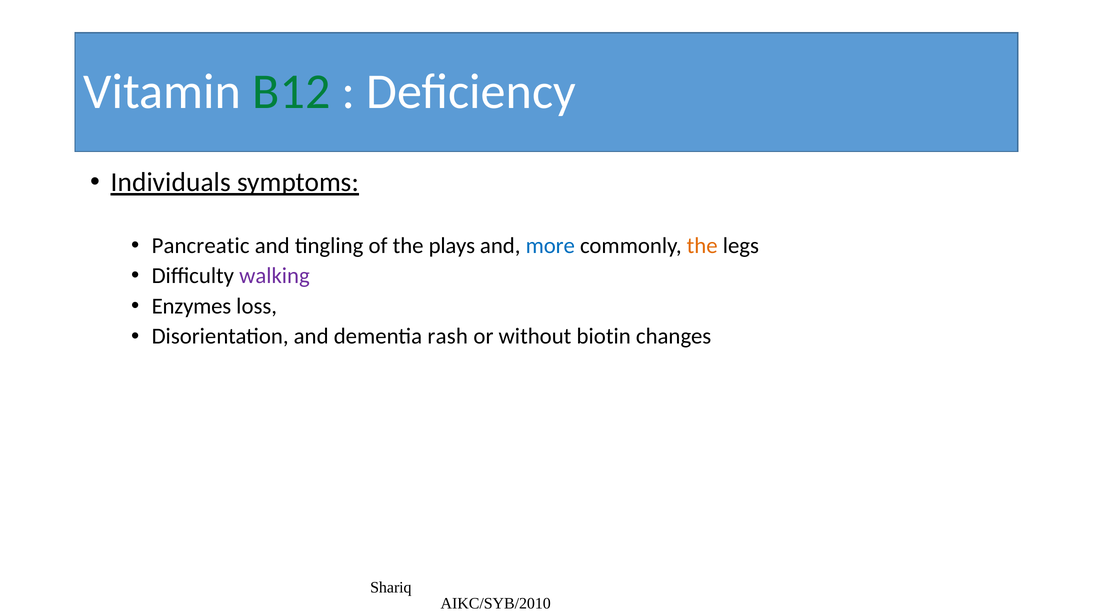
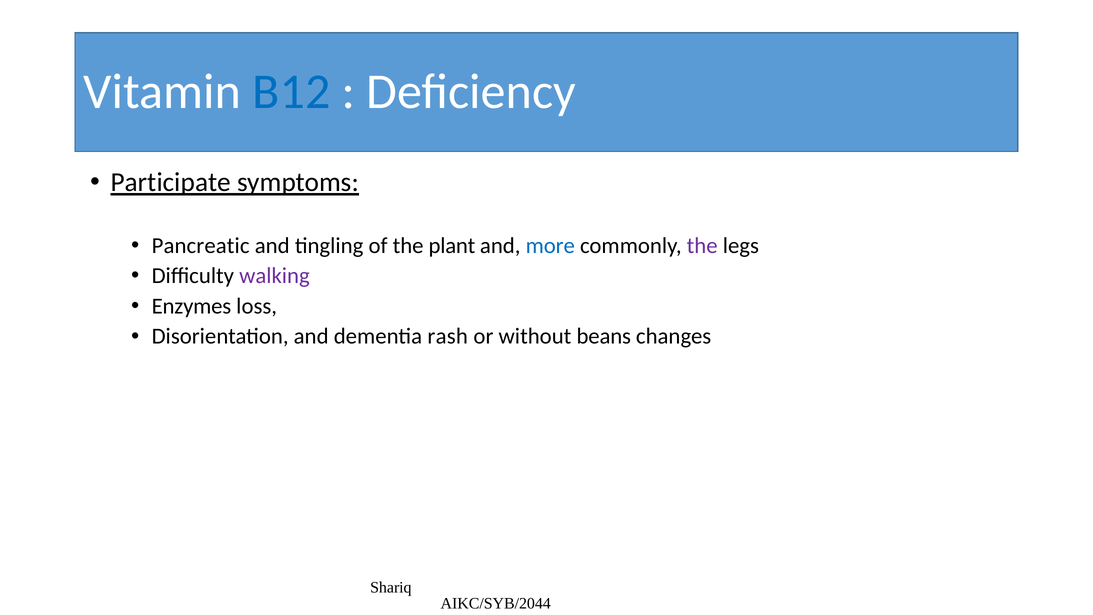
B12 colour: green -> blue
Individuals: Individuals -> Participate
plays: plays -> plant
the at (702, 245) colour: orange -> purple
biotin: biotin -> beans
AIKC/SYB/2010: AIKC/SYB/2010 -> AIKC/SYB/2044
